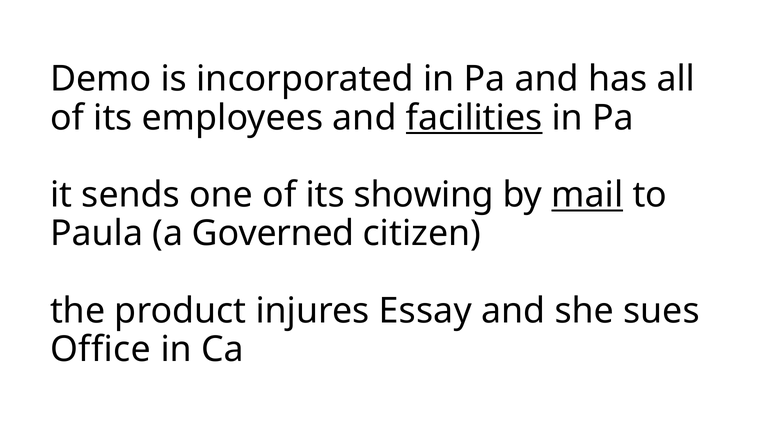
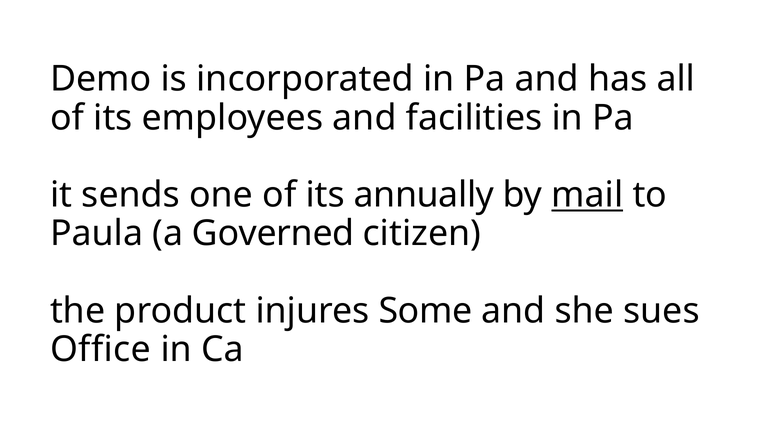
facilities underline: present -> none
showing: showing -> annually
Essay: Essay -> Some
